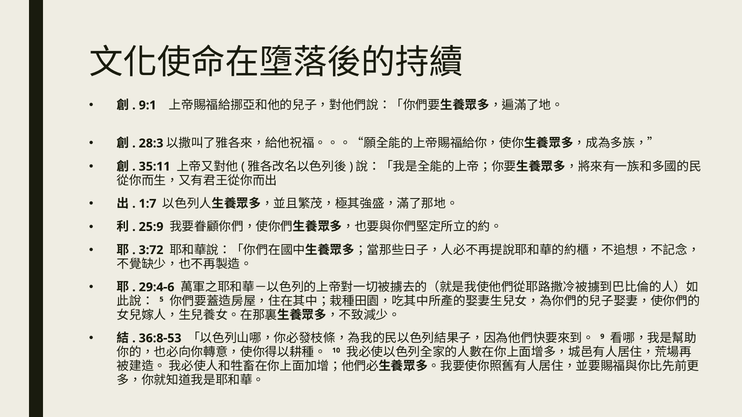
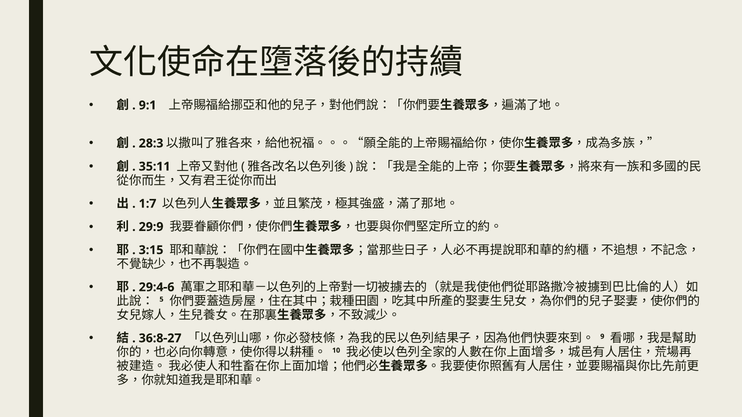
25:9: 25:9 -> 29:9
3:72: 3:72 -> 3:15
36:8-53: 36:8-53 -> 36:8-27
